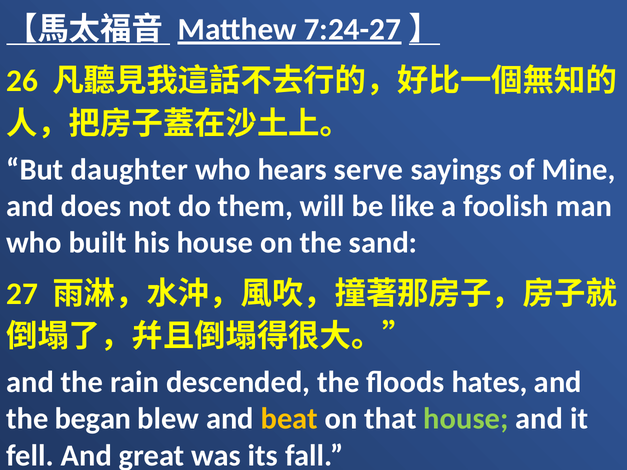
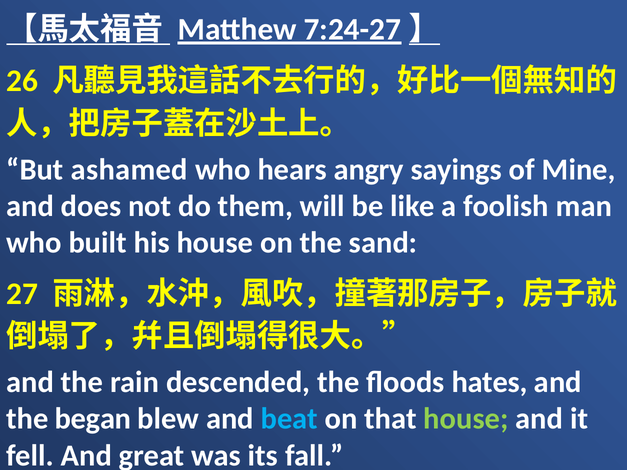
daughter: daughter -> ashamed
serve: serve -> angry
beat colour: yellow -> light blue
